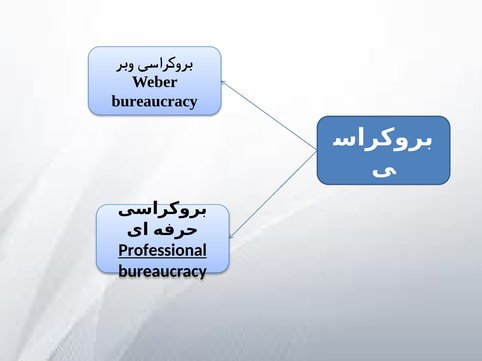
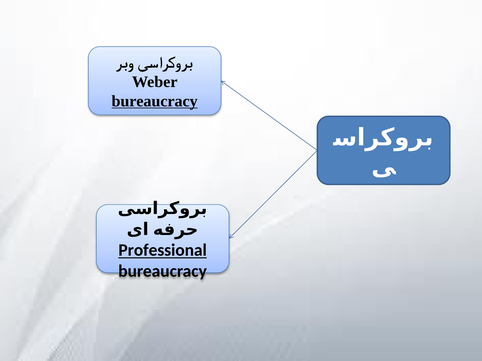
bureaucracy at (155, 101) underline: none -> present
